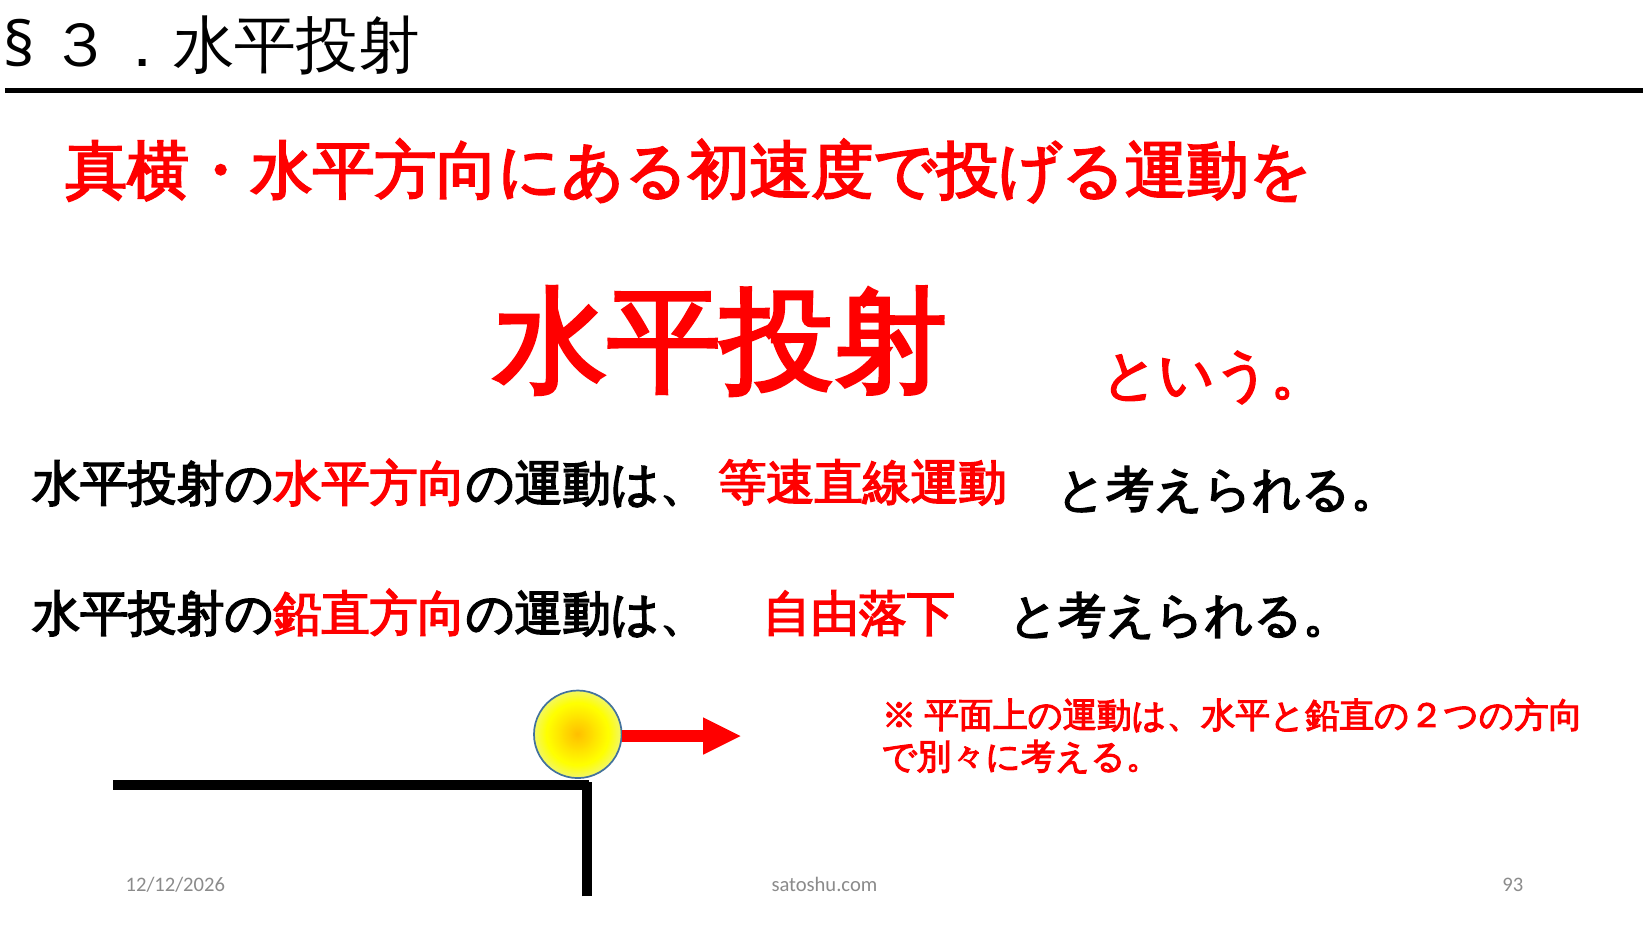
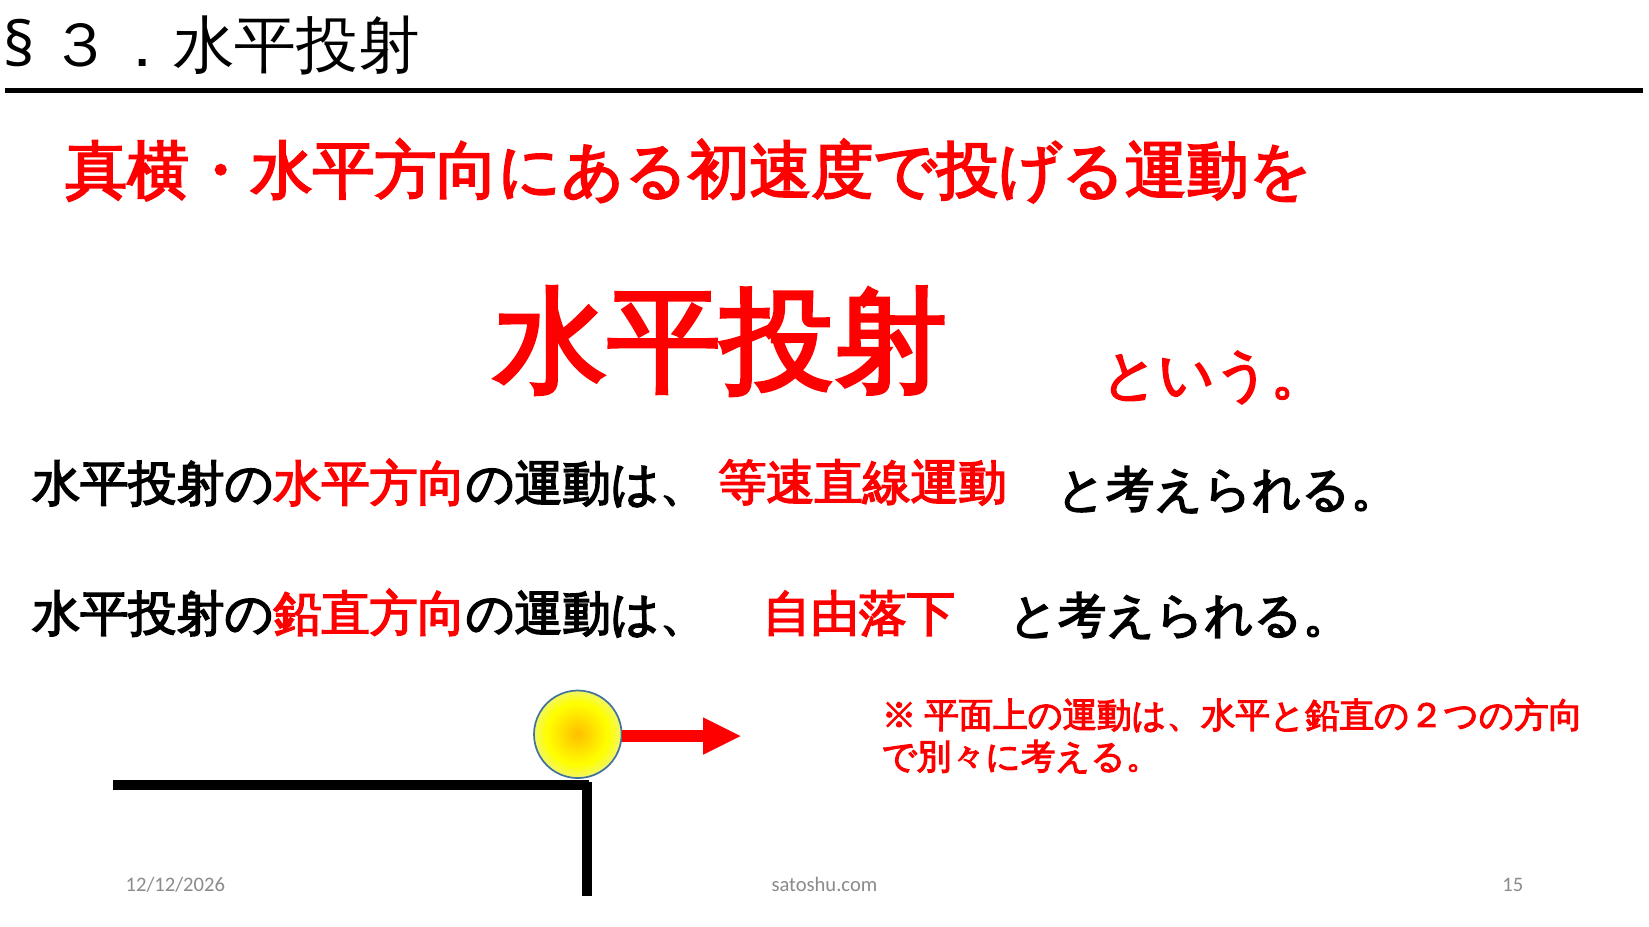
93: 93 -> 15
